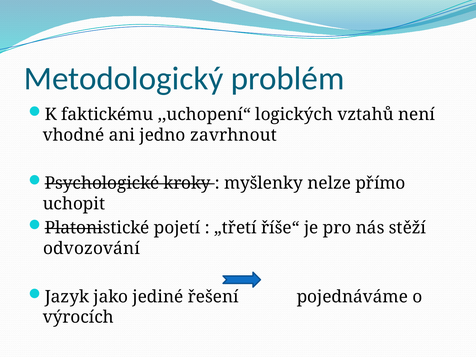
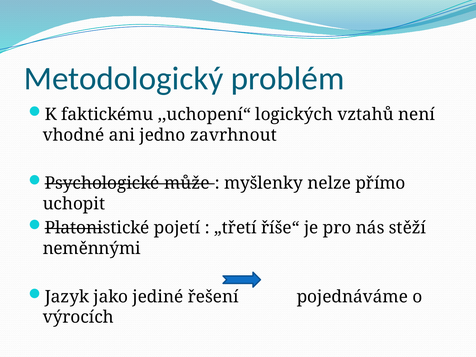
kroky: kroky -> může
odvozování: odvozování -> neměnnými
